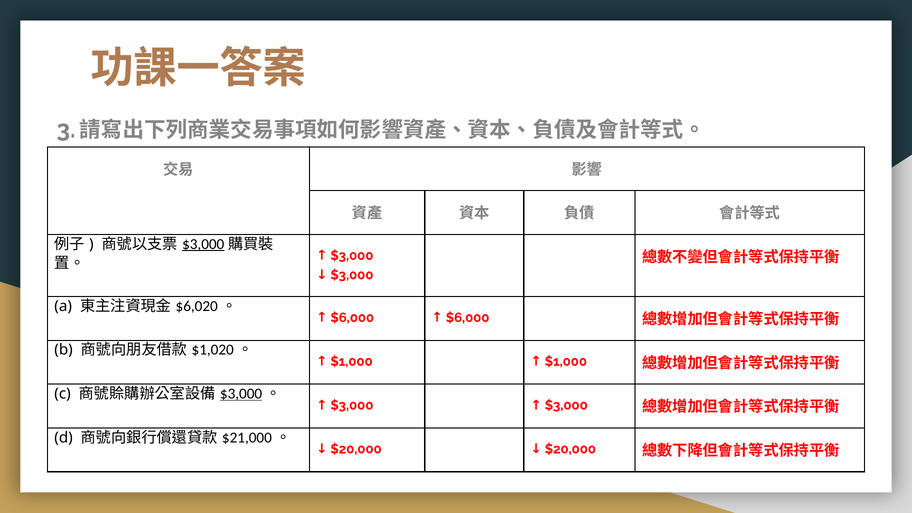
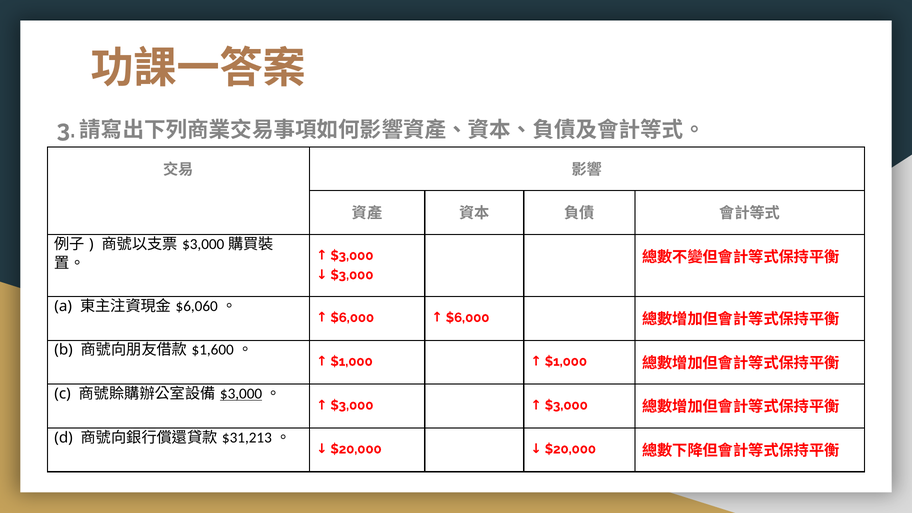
$3,000 at (203, 244) underline: present -> none
$6,020: $6,020 -> $6,060
$1,020: $1,020 -> $1,600
$21,000: $21,000 -> $31,213
